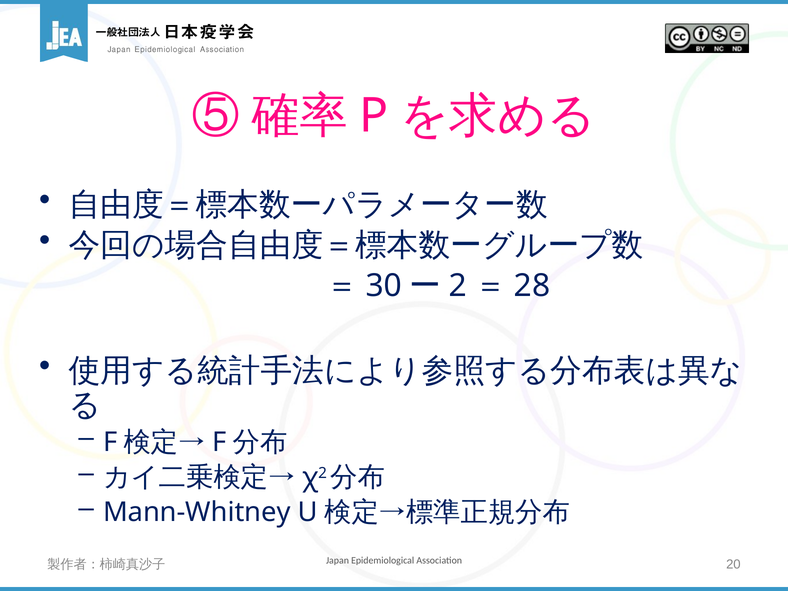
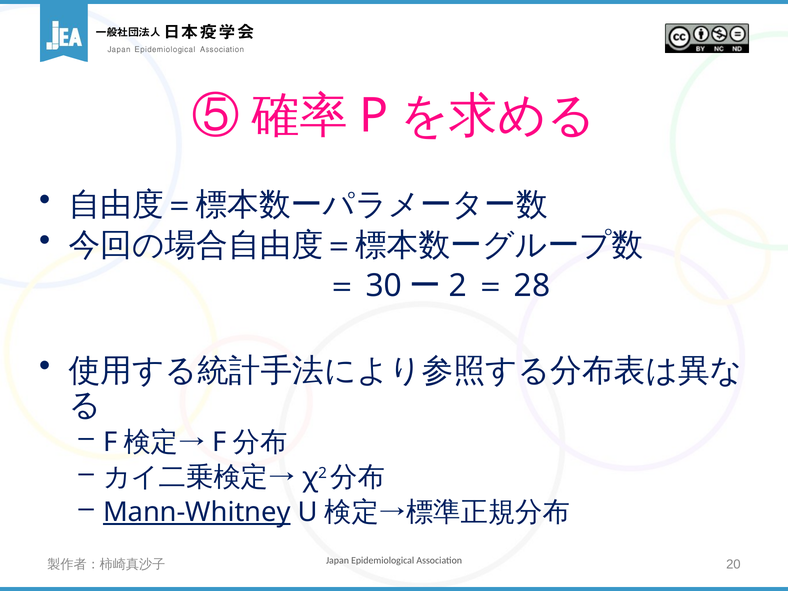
Mann-Whitney underline: none -> present
